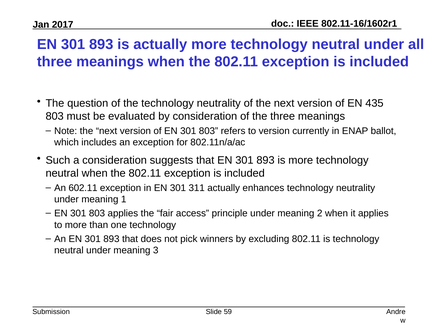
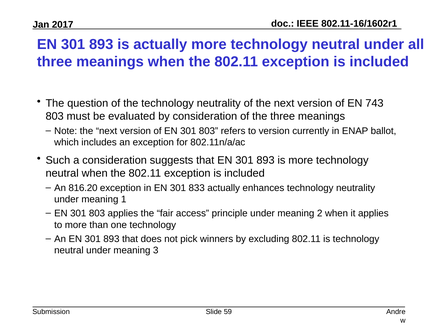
435: 435 -> 743
602.11: 602.11 -> 816.20
311: 311 -> 833
